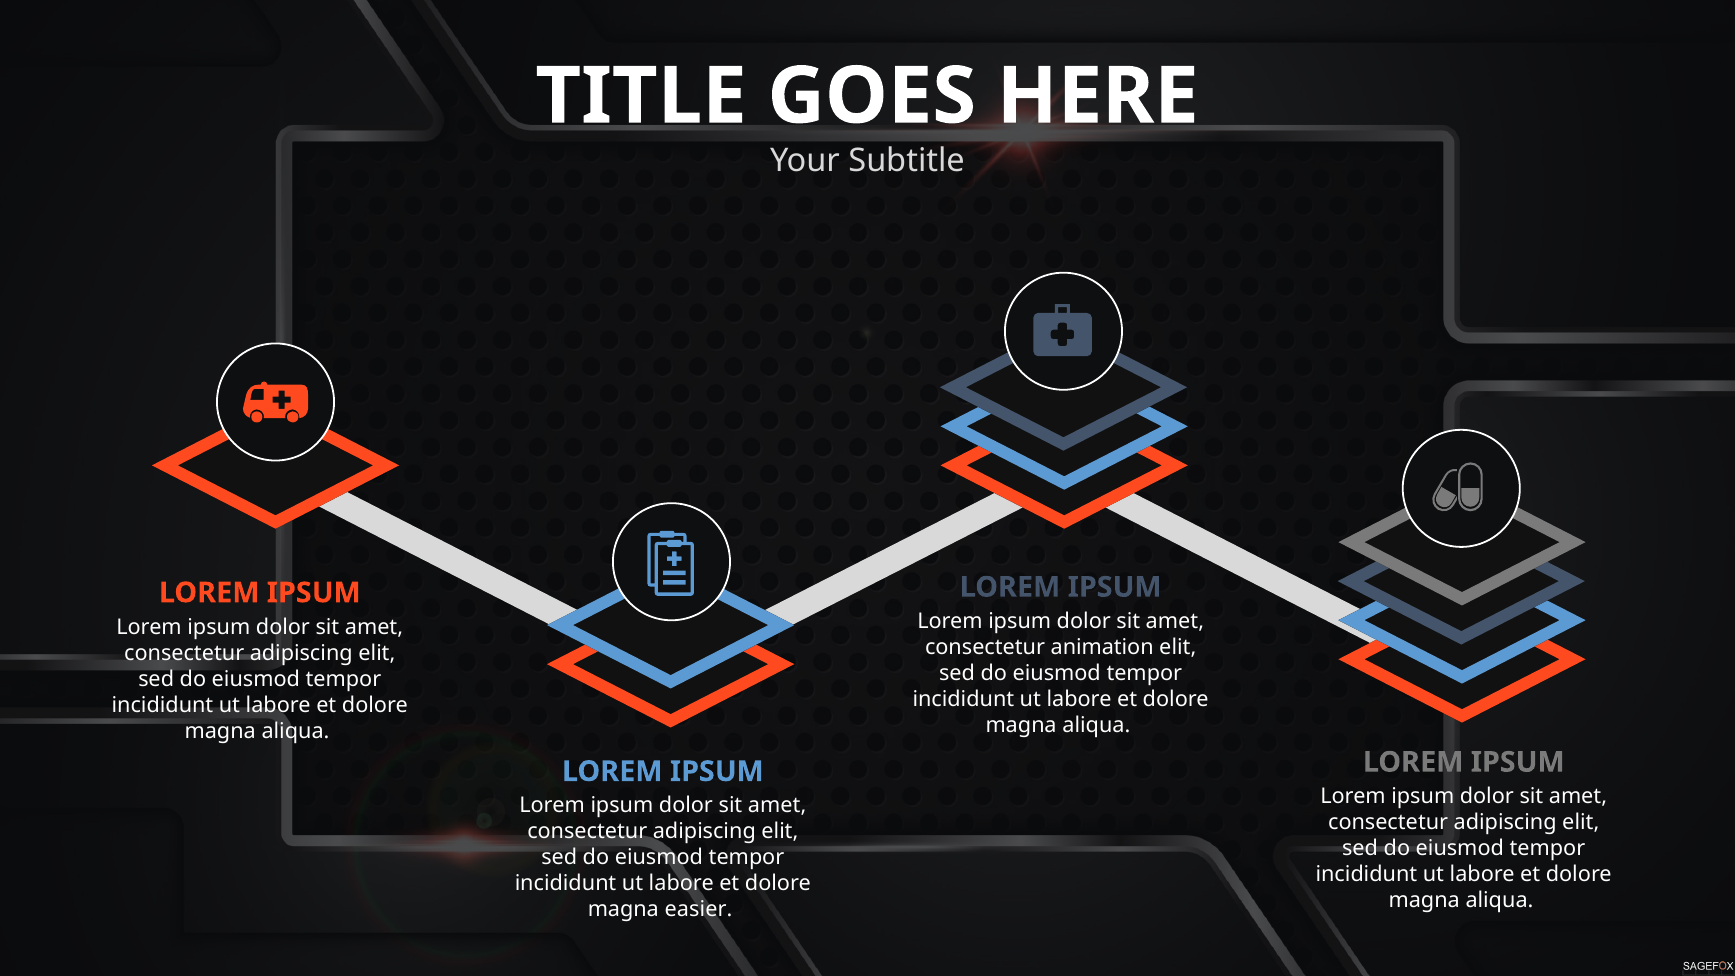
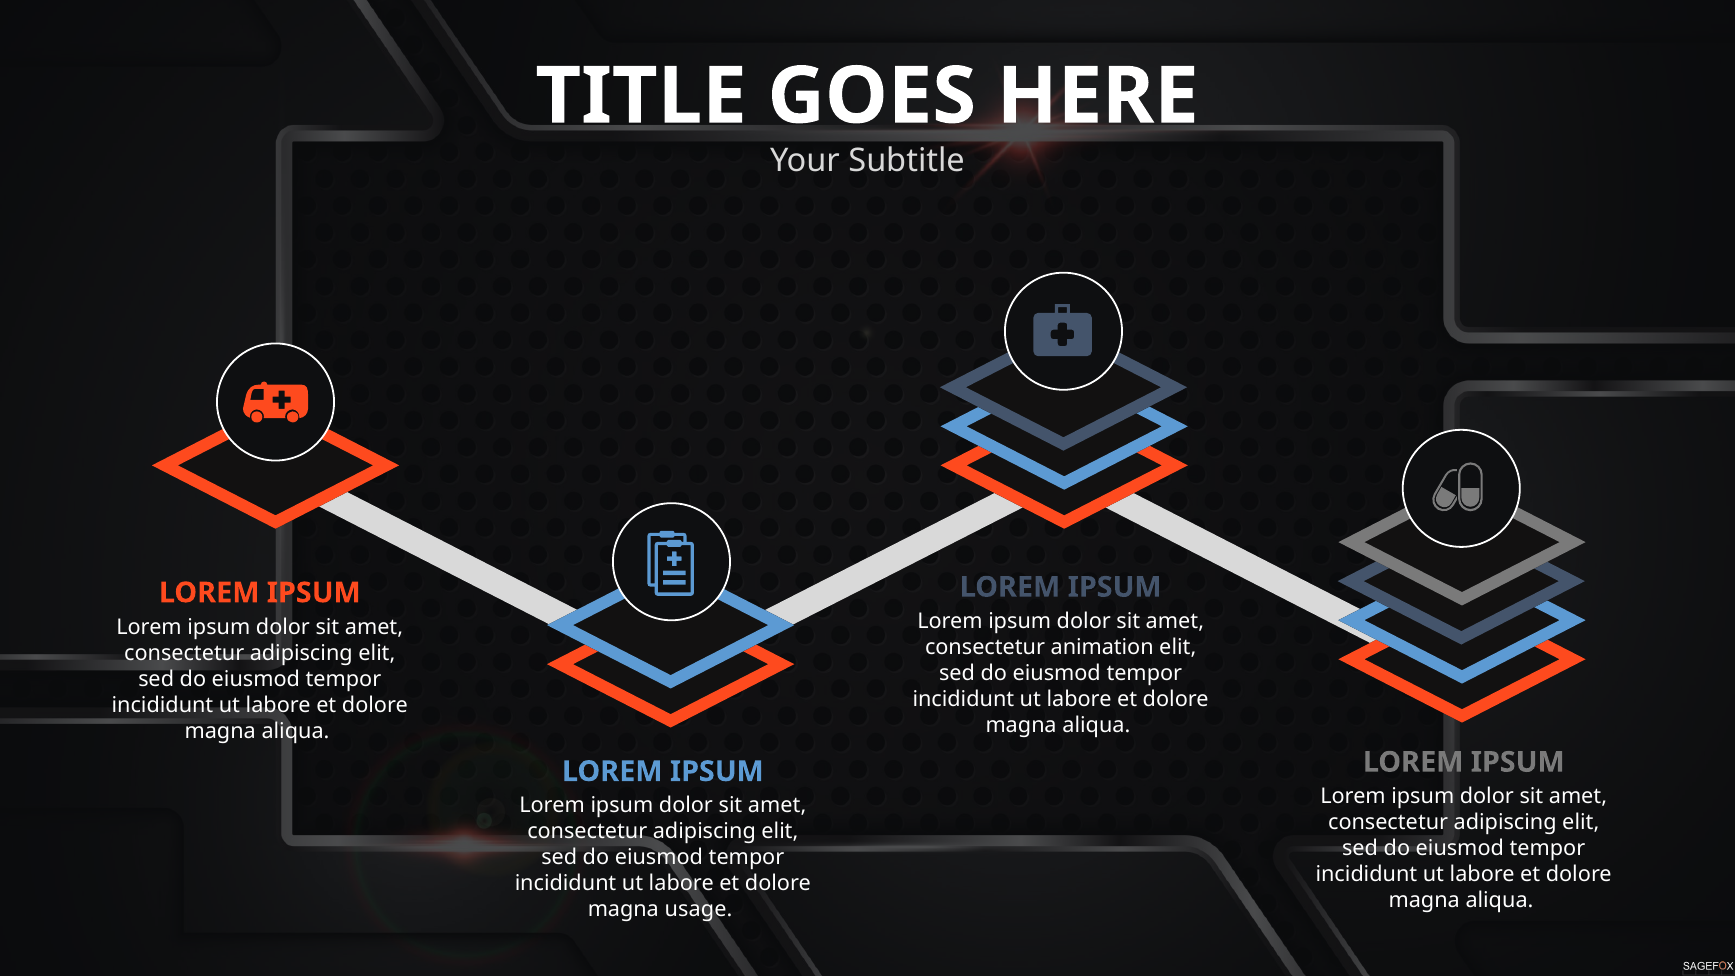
easier: easier -> usage
